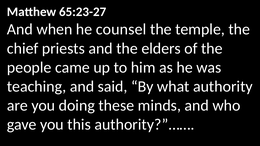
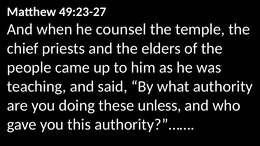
65:23-27: 65:23-27 -> 49:23-27
minds: minds -> unless
